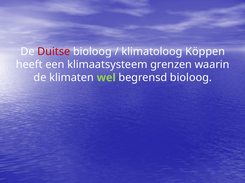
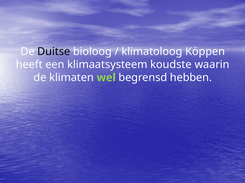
Duitse colour: red -> black
grenzen: grenzen -> koudste
begrensd bioloog: bioloog -> hebben
